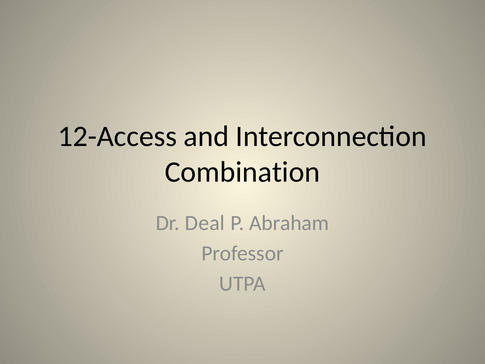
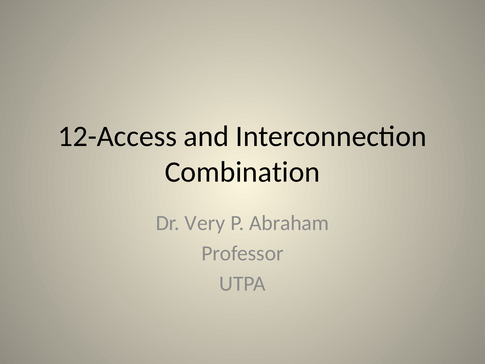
Deal: Deal -> Very
